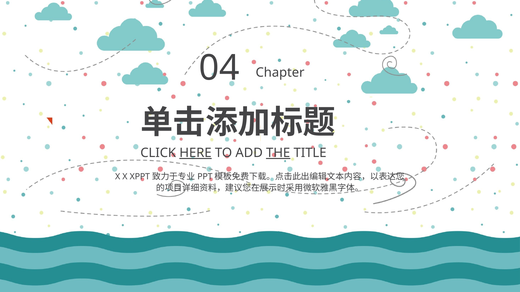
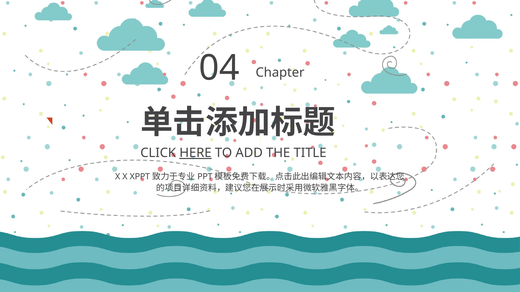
THE underline: present -> none
